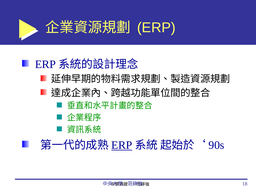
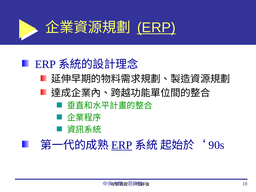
ERP at (156, 28) underline: none -> present
